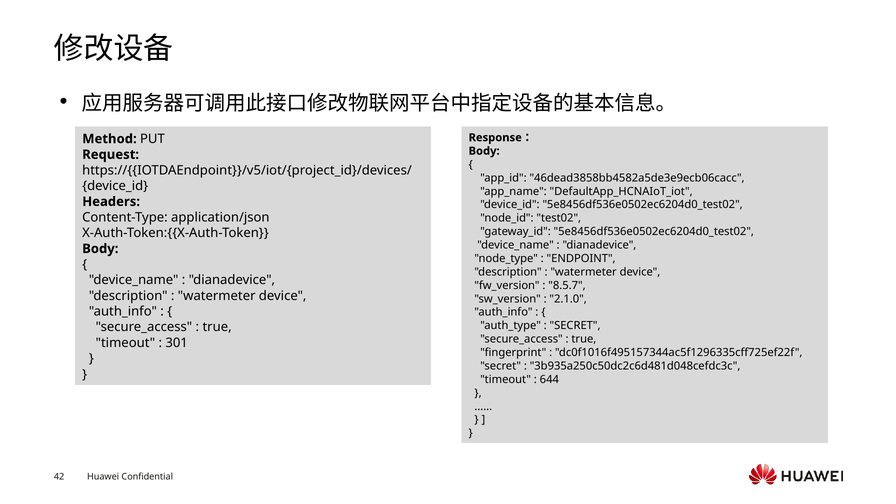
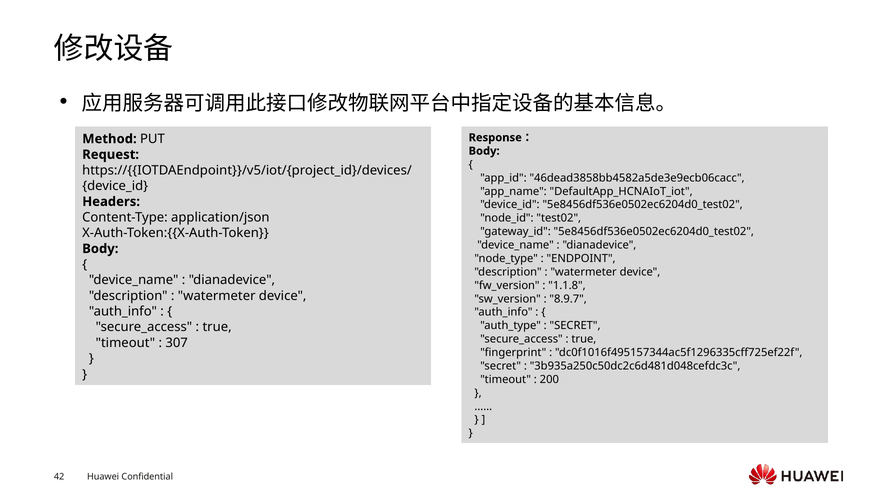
8.5.7: 8.5.7 -> 1.1.8
2.1.0: 2.1.0 -> 8.9.7
301: 301 -> 307
644: 644 -> 200
